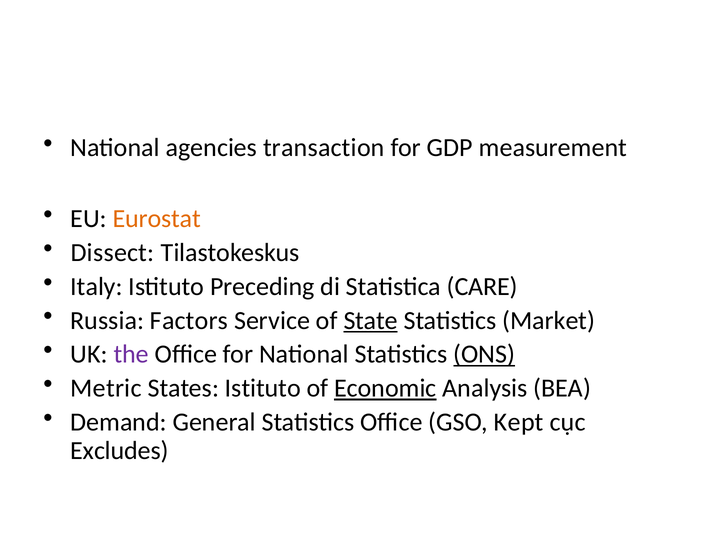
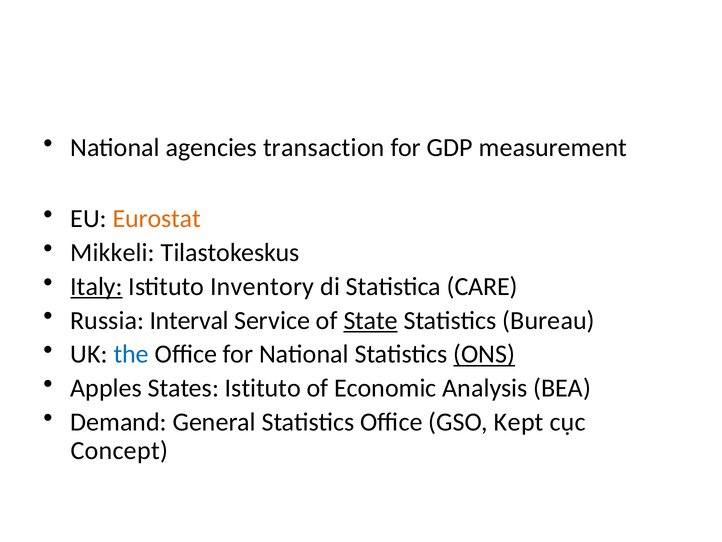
Dissect: Dissect -> Mikkeli
Italy underline: none -> present
Preceding: Preceding -> Inventory
Factors: Factors -> Interval
Market: Market -> Bureau
the colour: purple -> blue
Metric: Metric -> Apples
Economic underline: present -> none
Excludes: Excludes -> Concept
